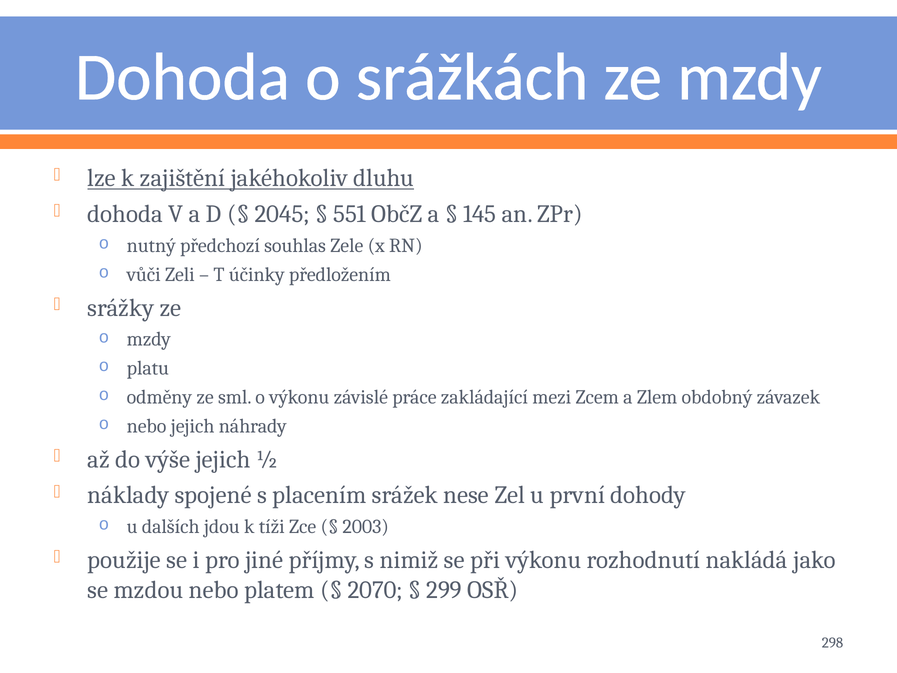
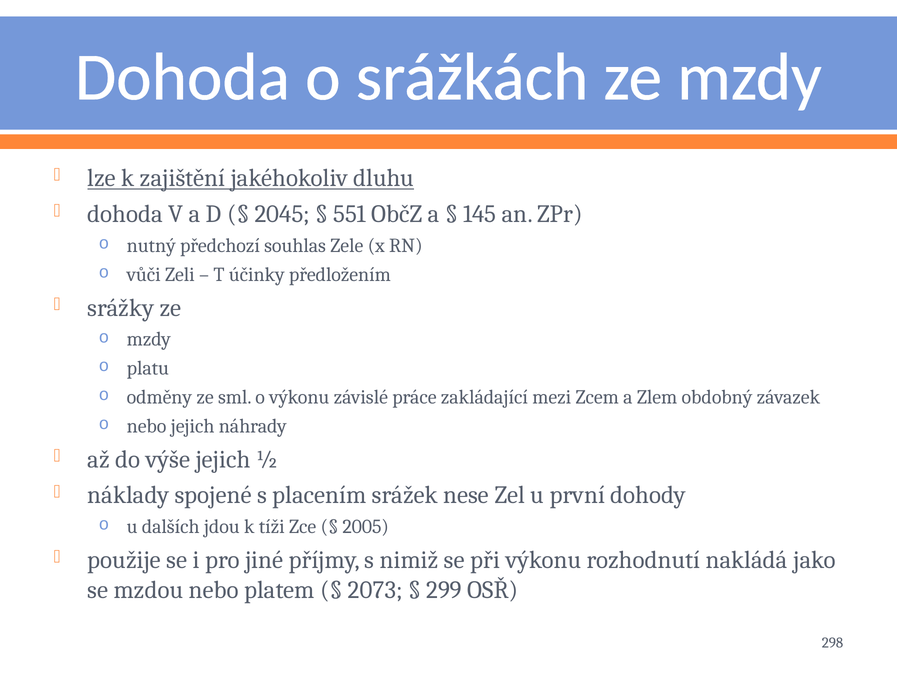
2003: 2003 -> 2005
2070: 2070 -> 2073
